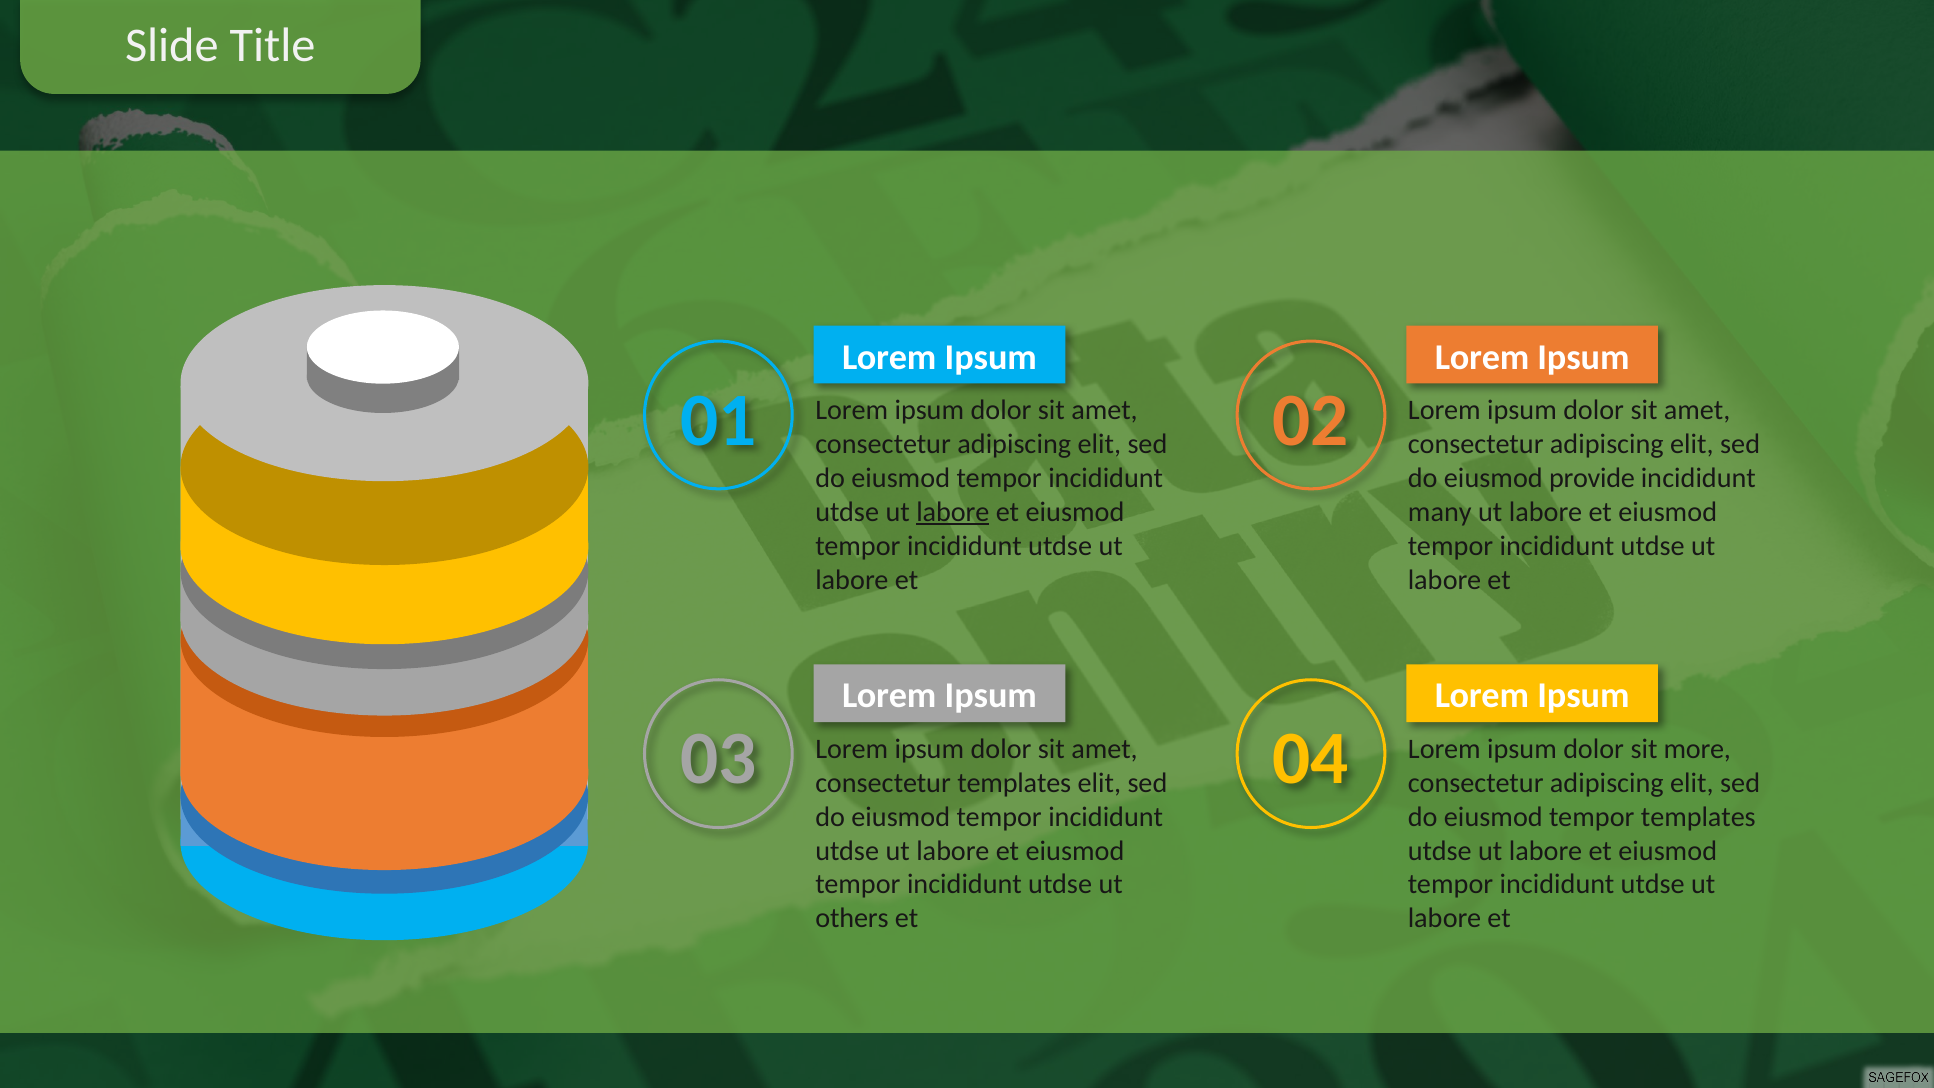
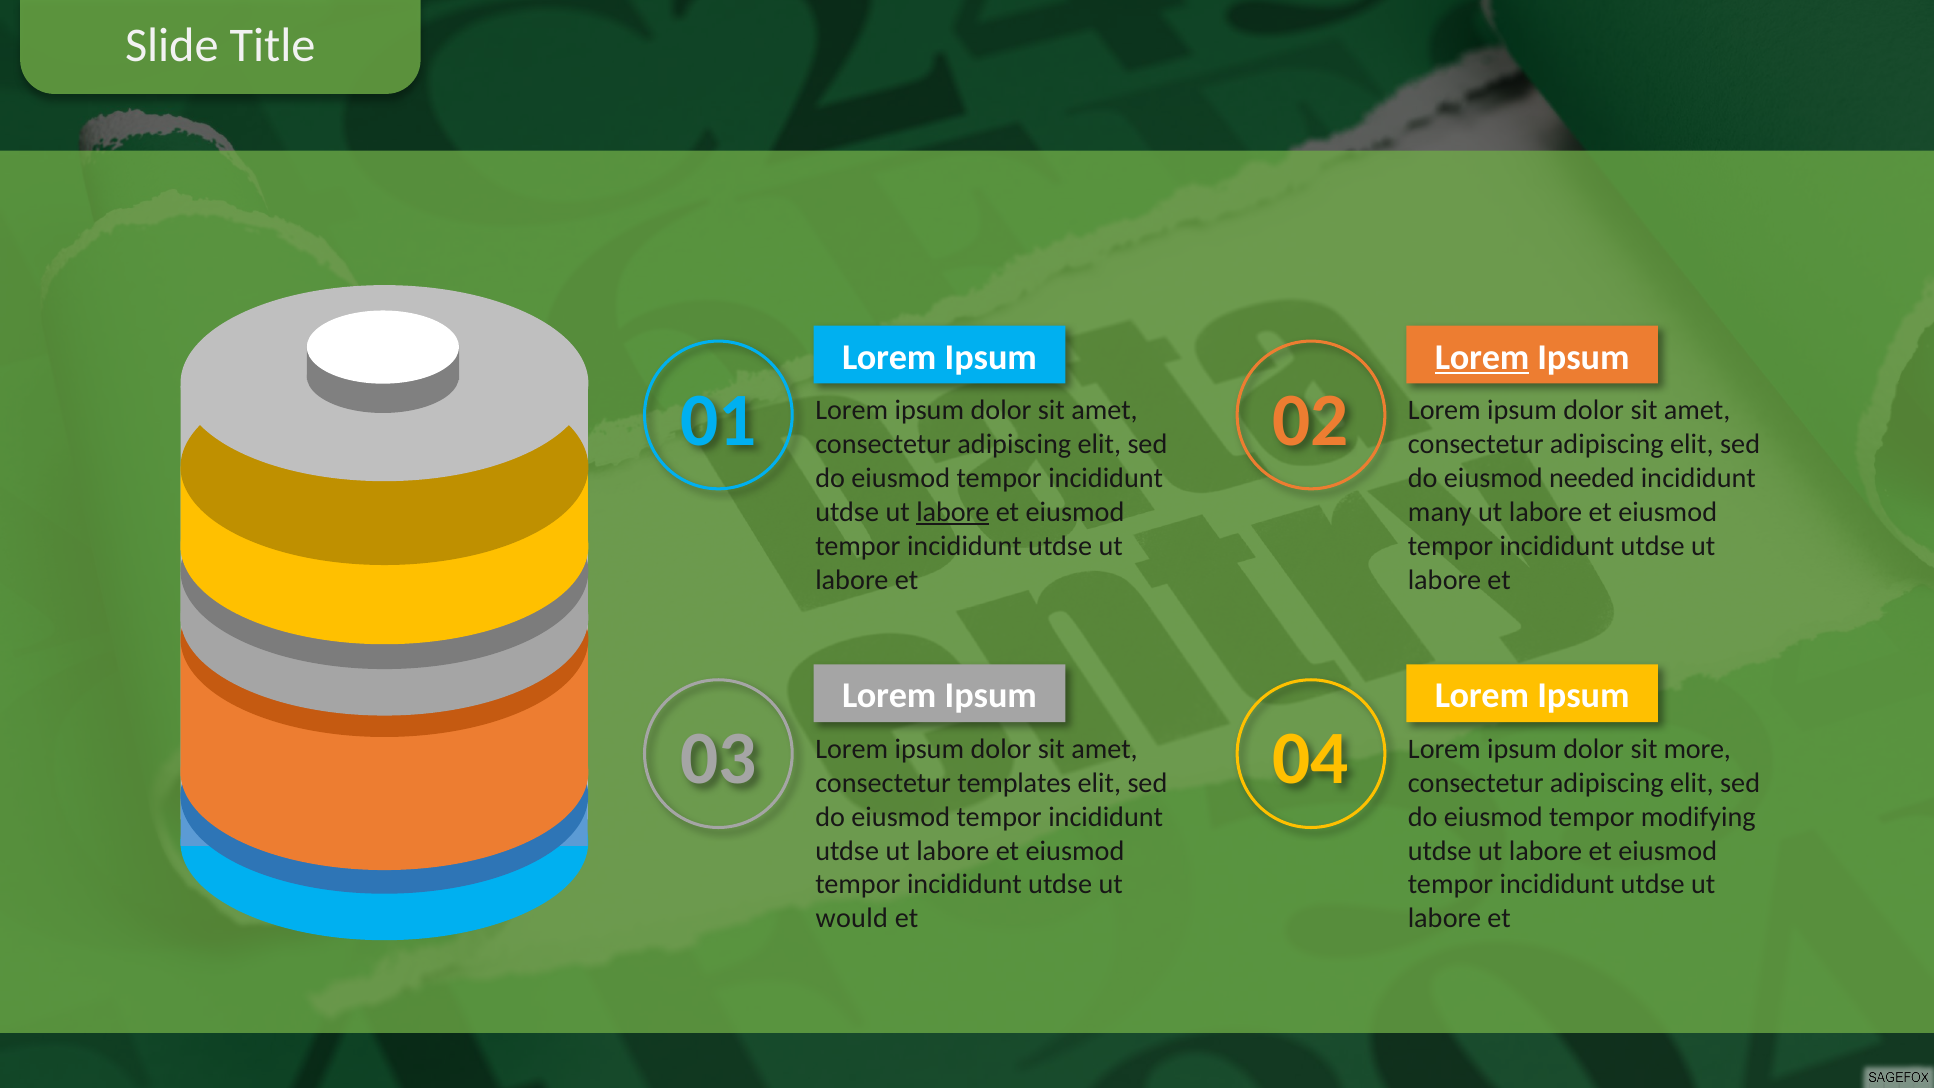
Lorem at (1482, 357) underline: none -> present
provide: provide -> needed
tempor templates: templates -> modifying
others: others -> would
